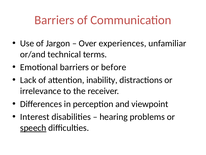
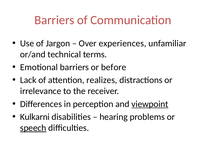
inability: inability -> realizes
viewpoint underline: none -> present
Interest: Interest -> Kulkarni
